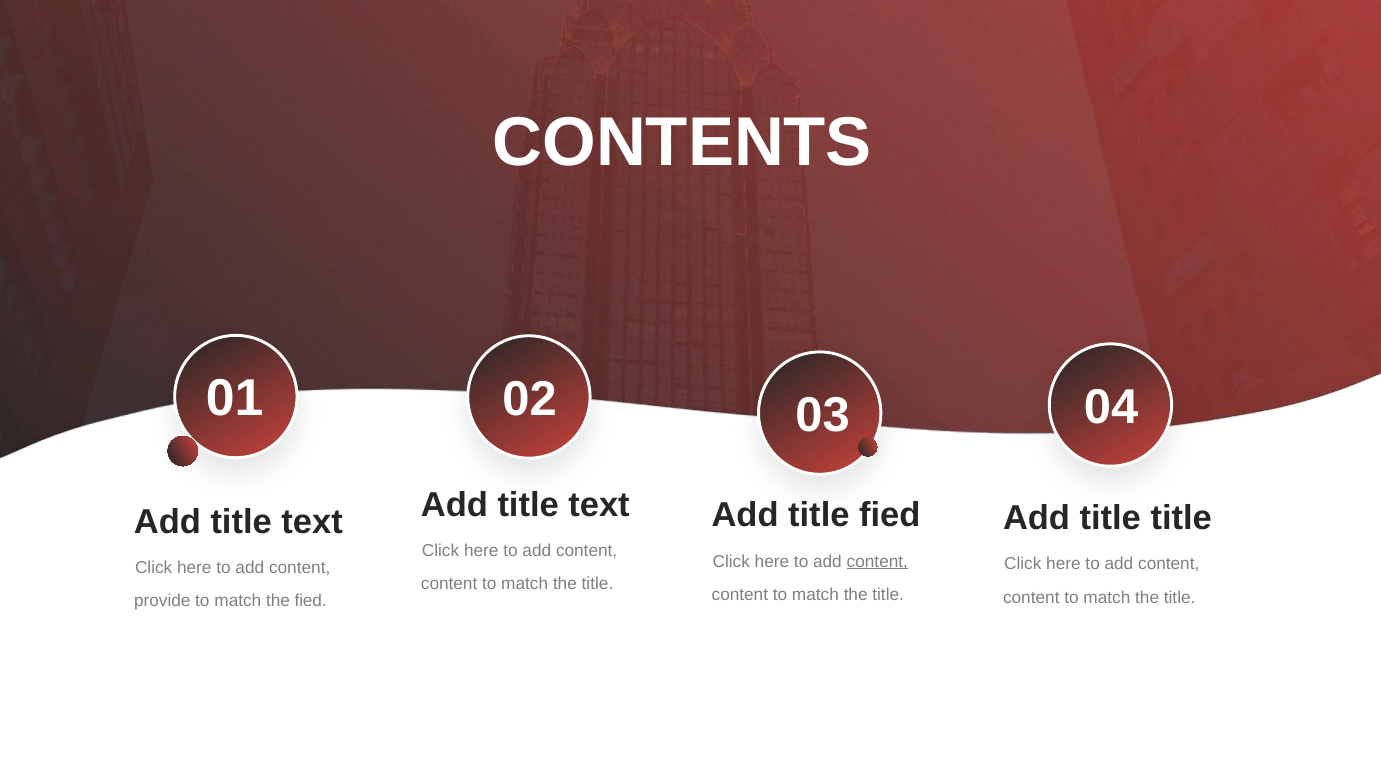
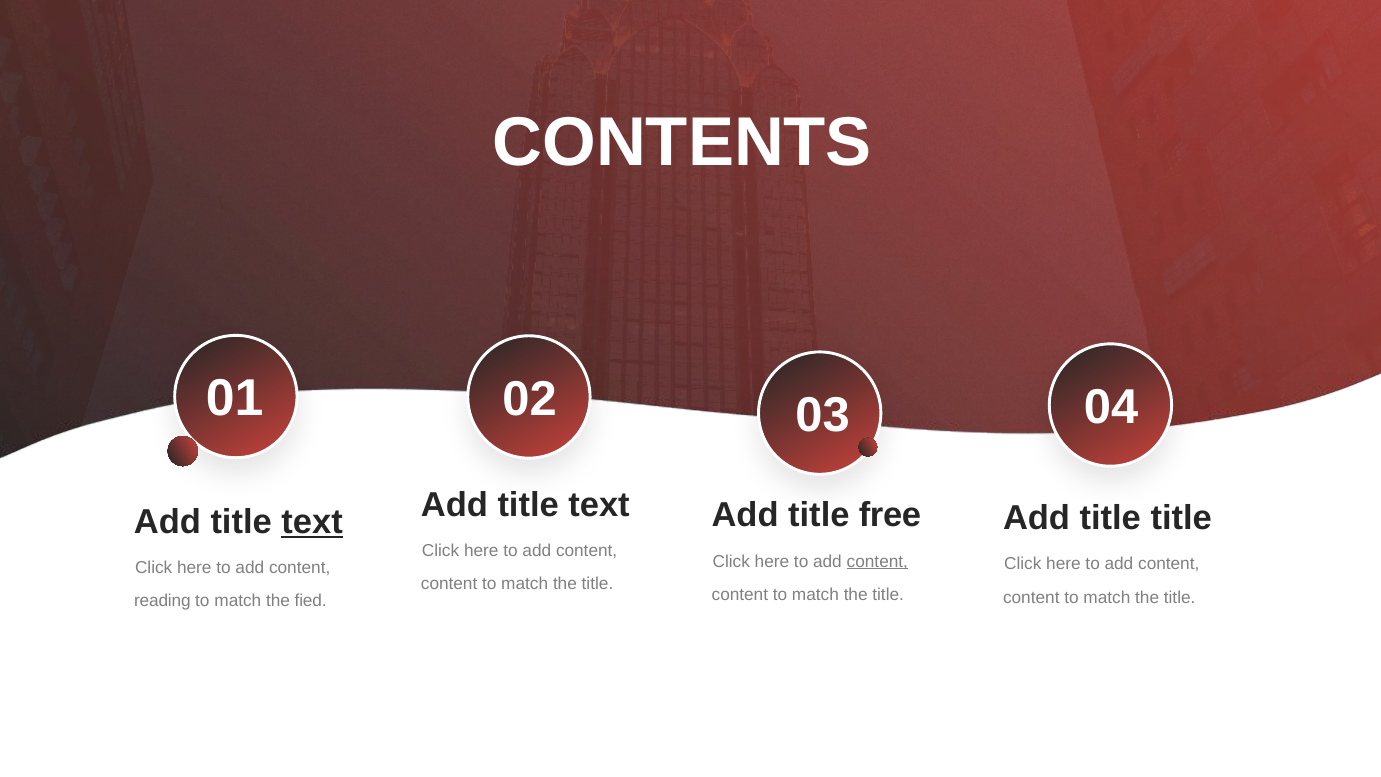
title fied: fied -> free
text at (312, 522) underline: none -> present
provide: provide -> reading
